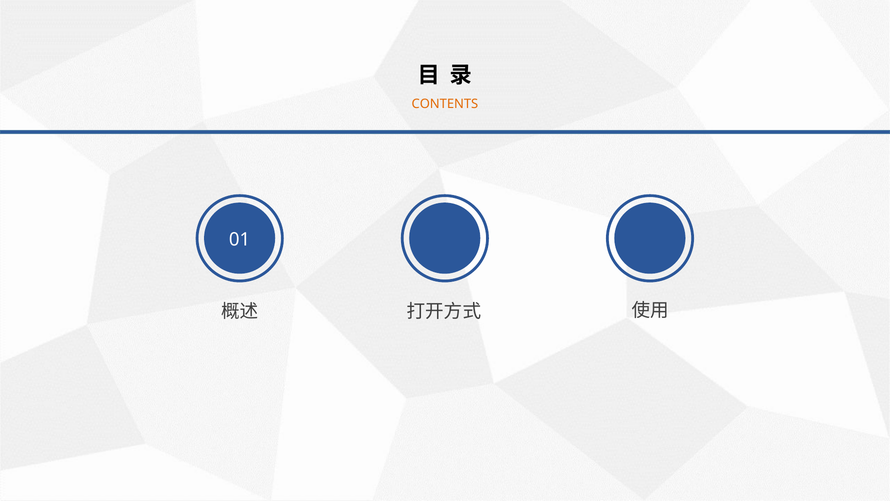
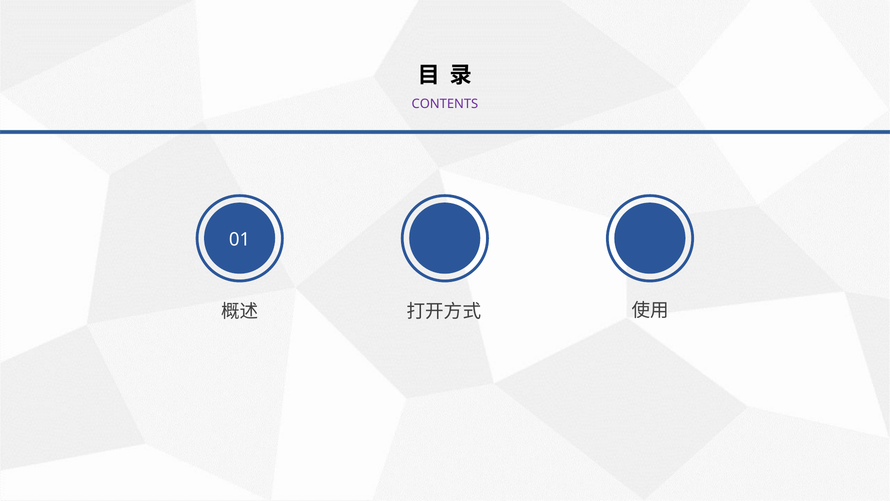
CONTENTS colour: orange -> purple
